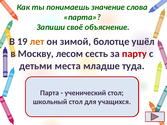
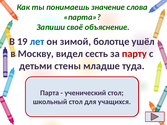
лет colour: orange -> blue
лесом: лесом -> видел
места: места -> стены
